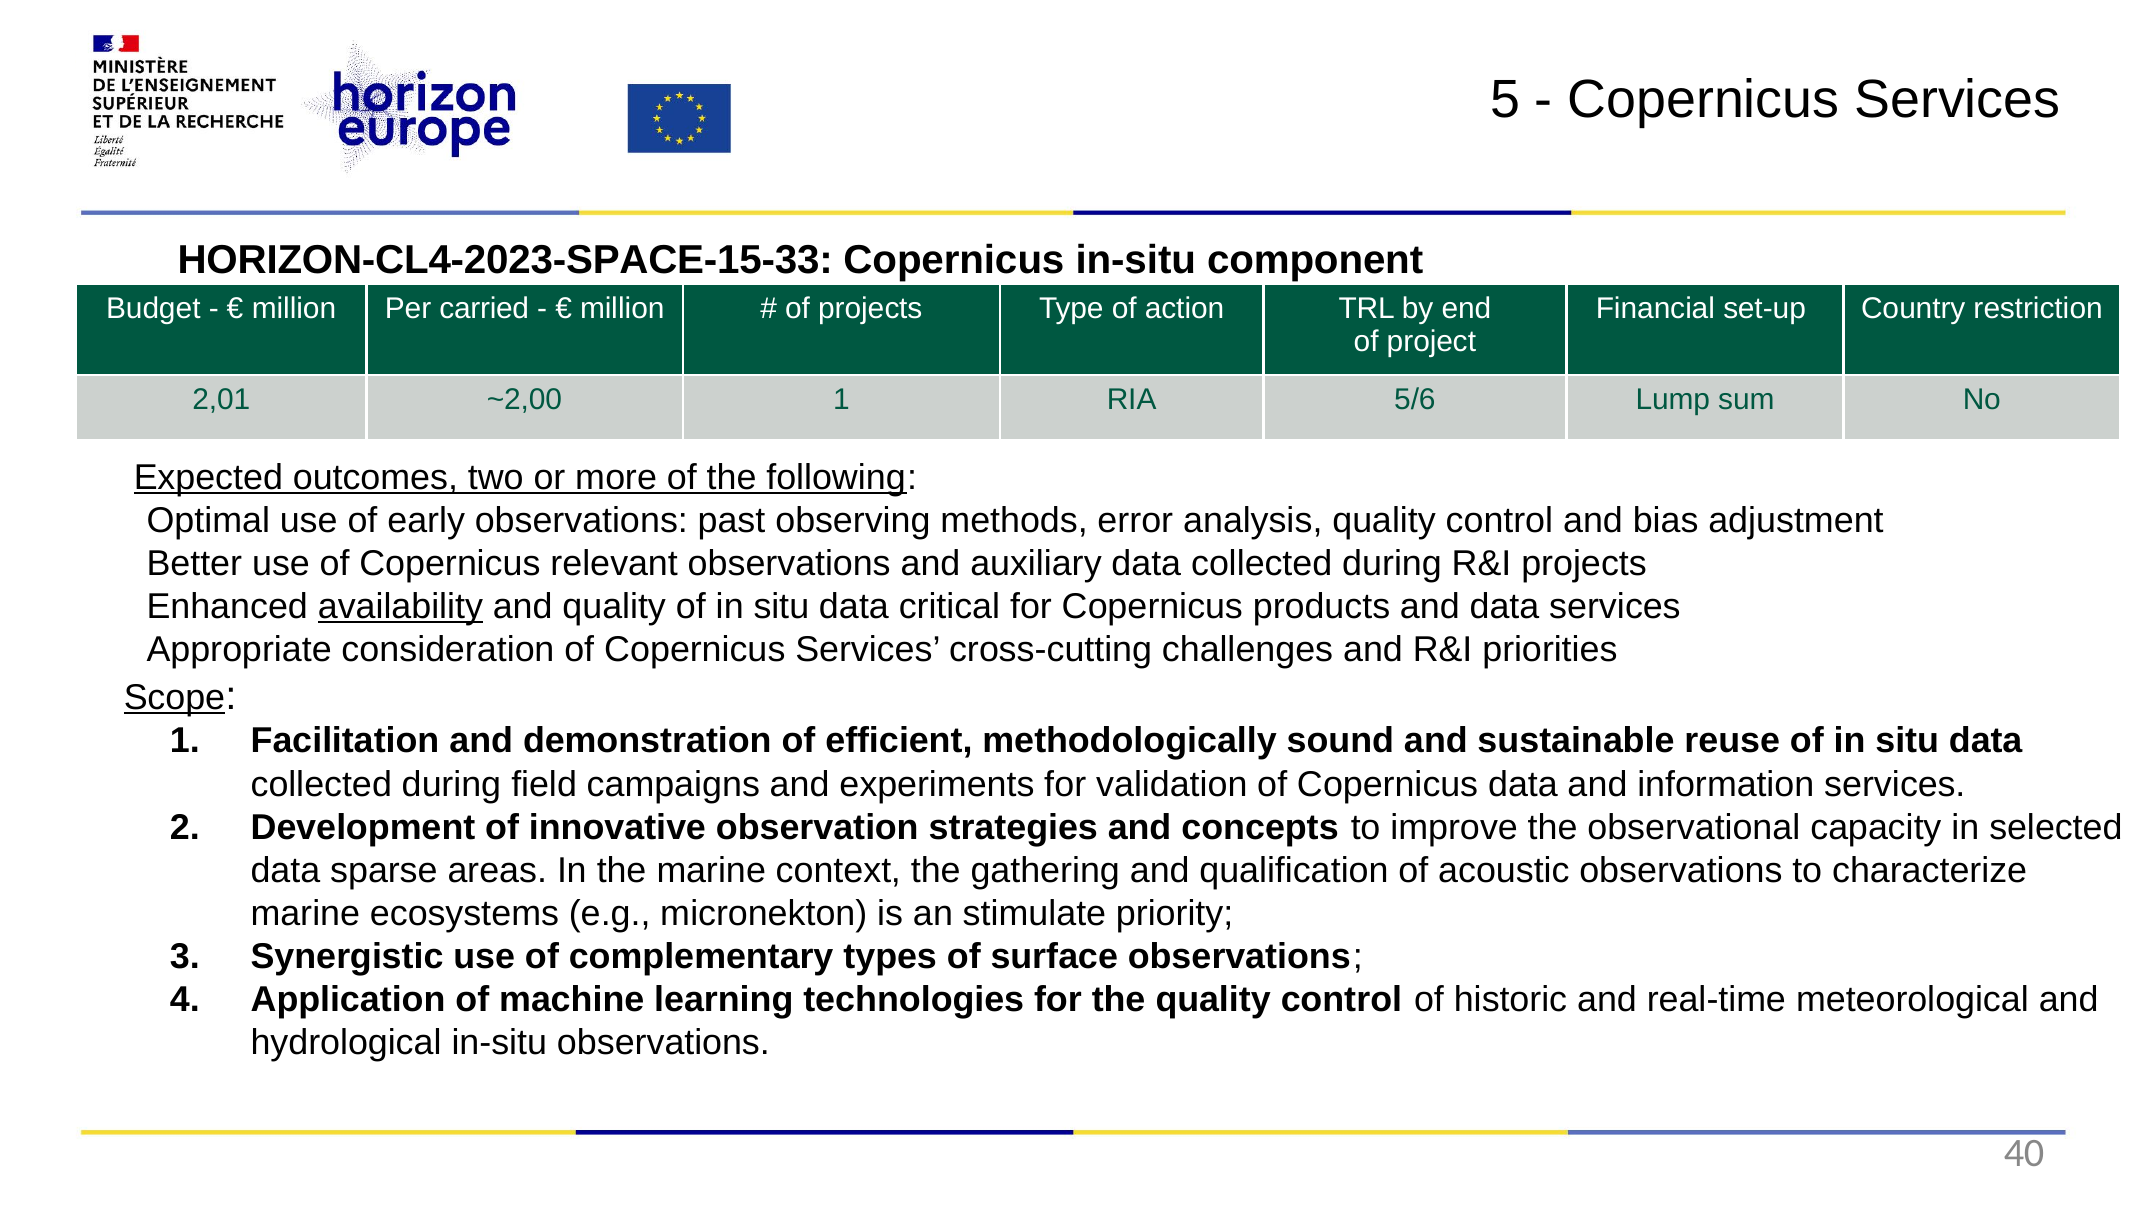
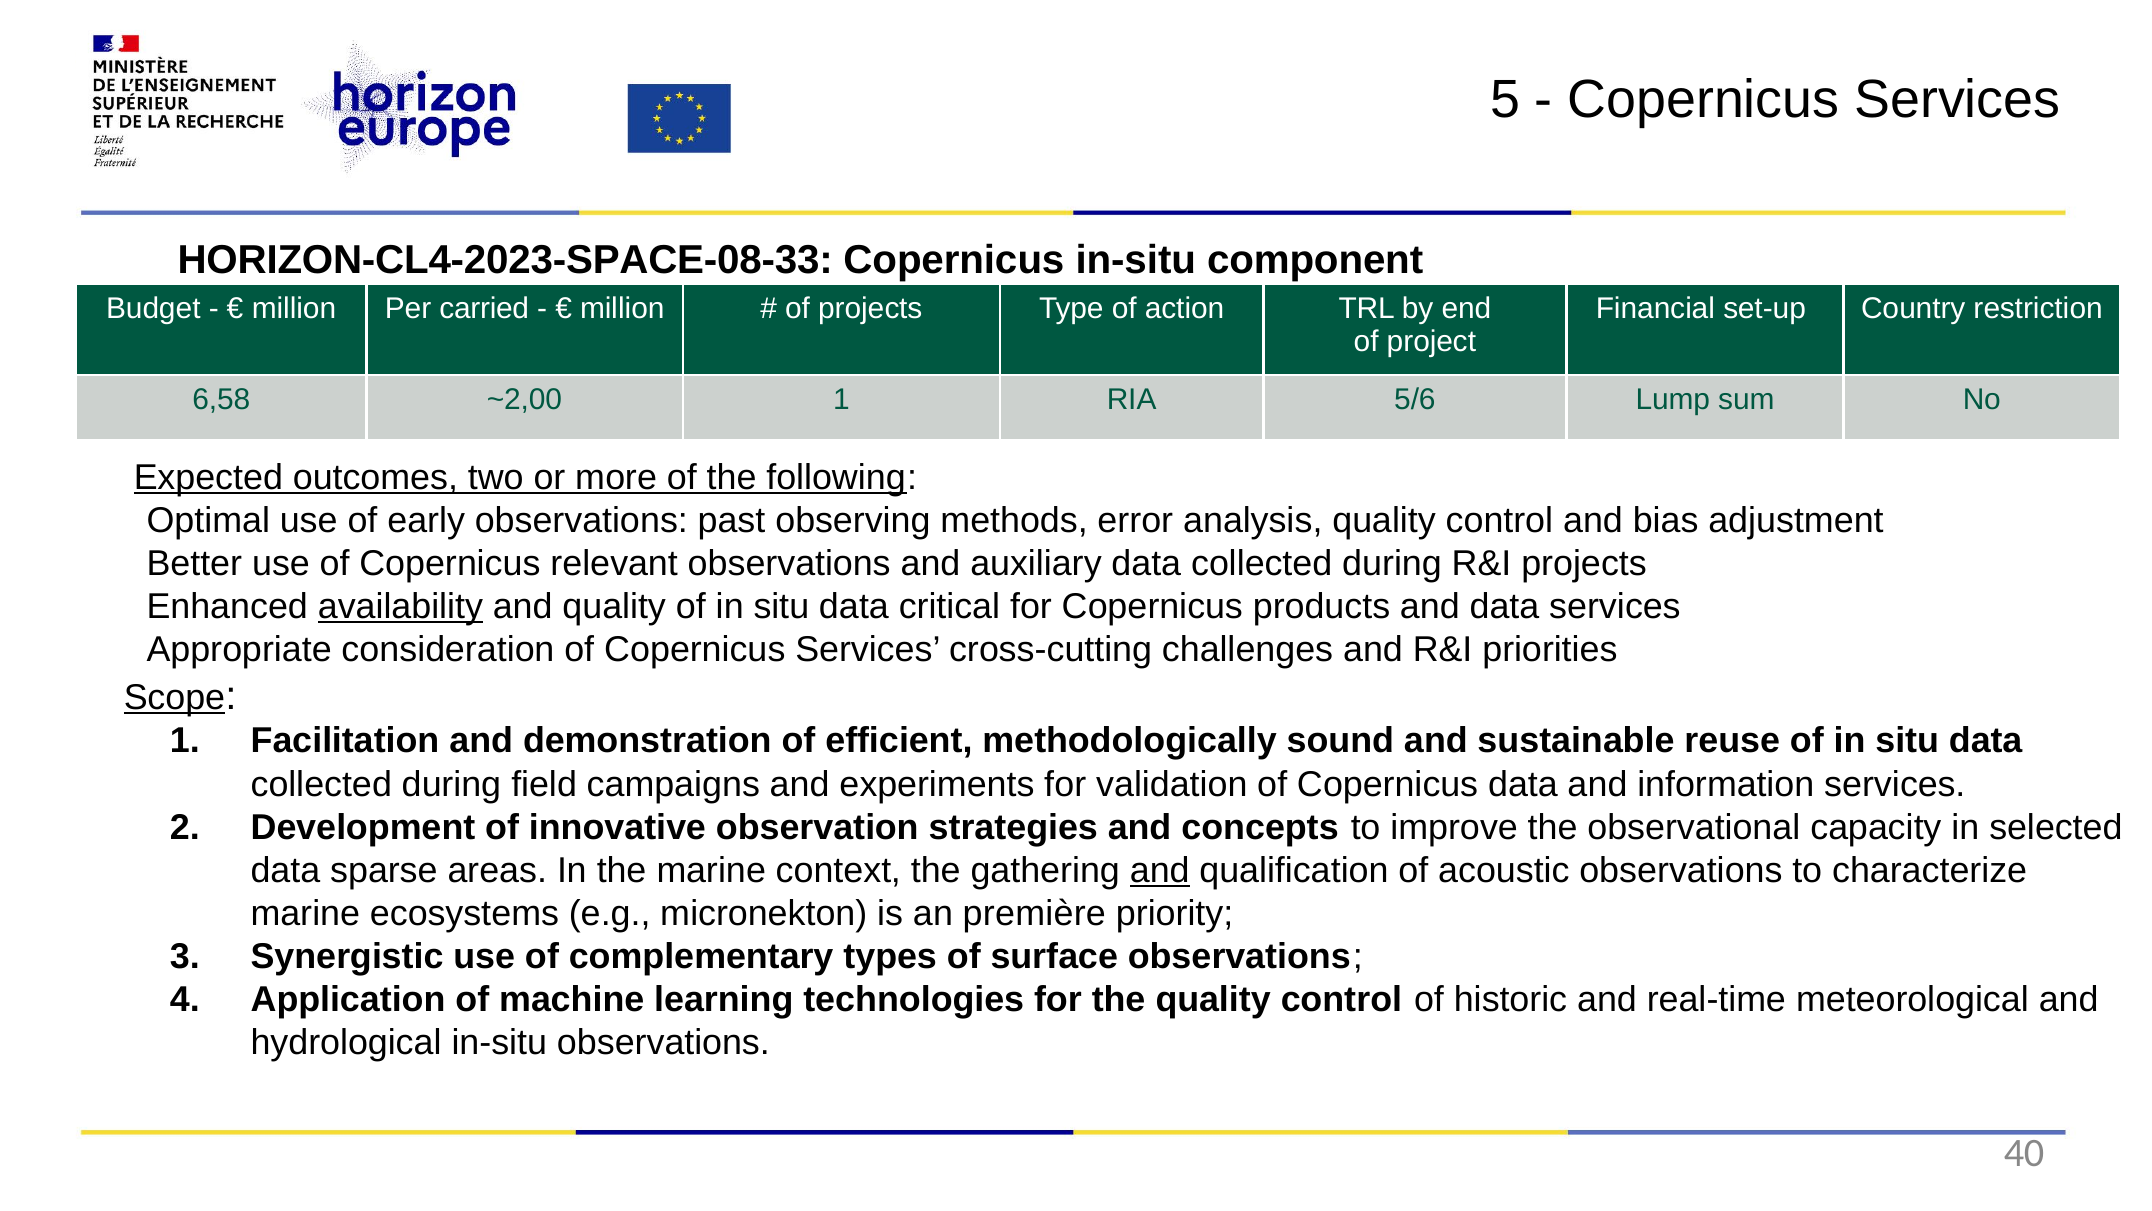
HORIZON-CL4-2023-SPACE-15-33: HORIZON-CL4-2023-SPACE-15-33 -> HORIZON-CL4-2023-SPACE-08-33
2,01: 2,01 -> 6,58
and at (1160, 870) underline: none -> present
stimulate: stimulate -> première
